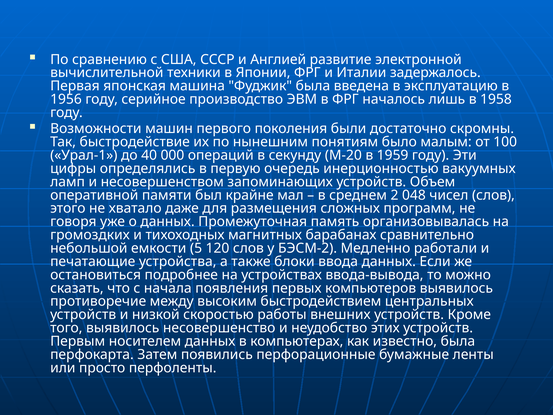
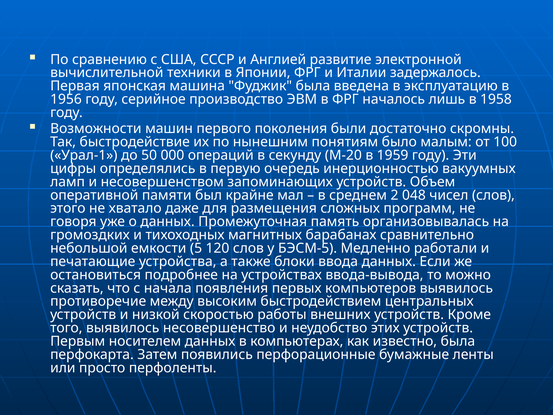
40: 40 -> 50
БЭСМ-2: БЭСМ-2 -> БЭСМ-5
